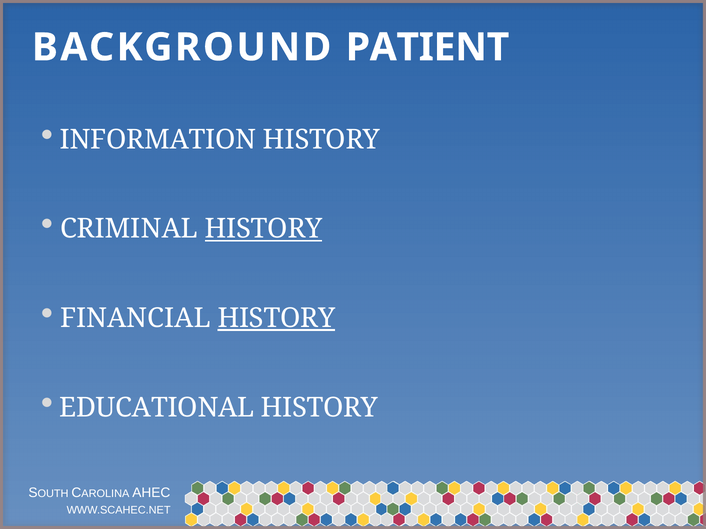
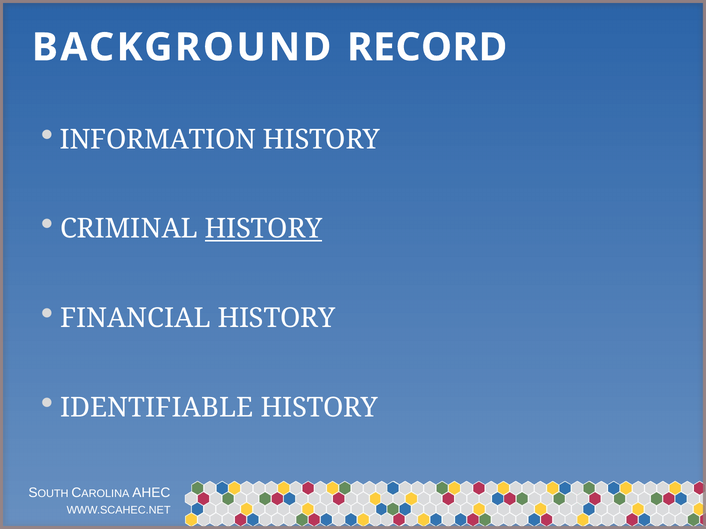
PATIENT: PATIENT -> RECORD
HISTORY at (276, 318) underline: present -> none
EDUCATIONAL: EDUCATIONAL -> IDENTIFIABLE
